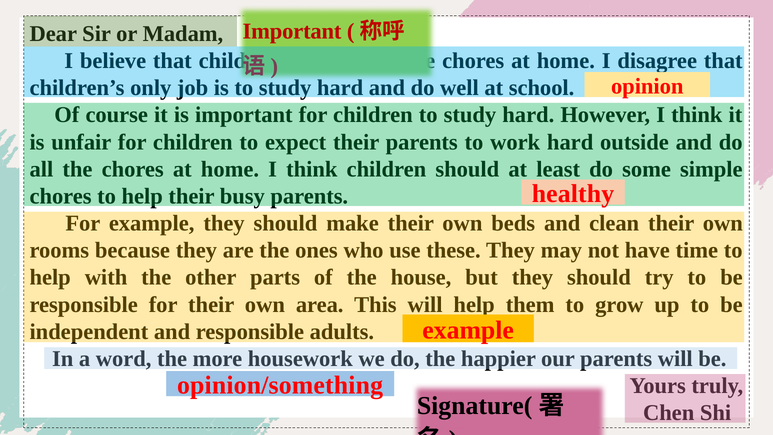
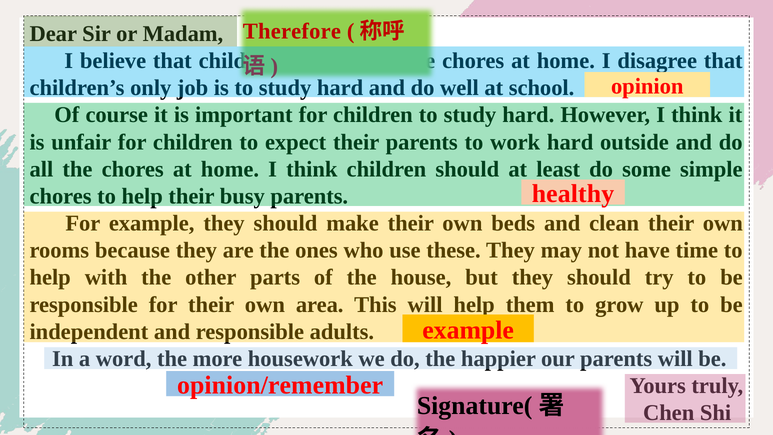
Important at (292, 31): Important -> Therefore
opinion/something: opinion/something -> opinion/remember
